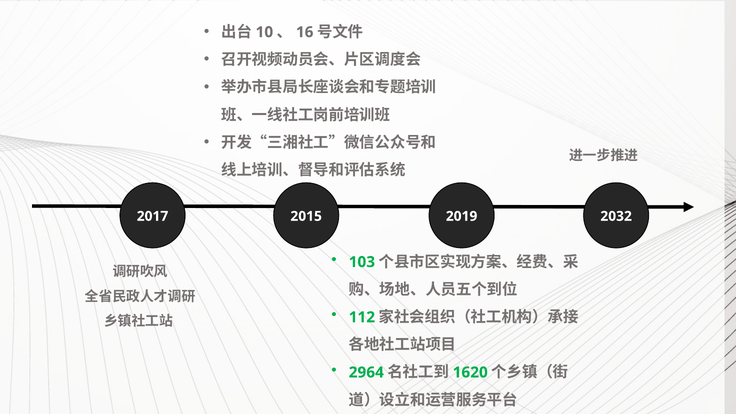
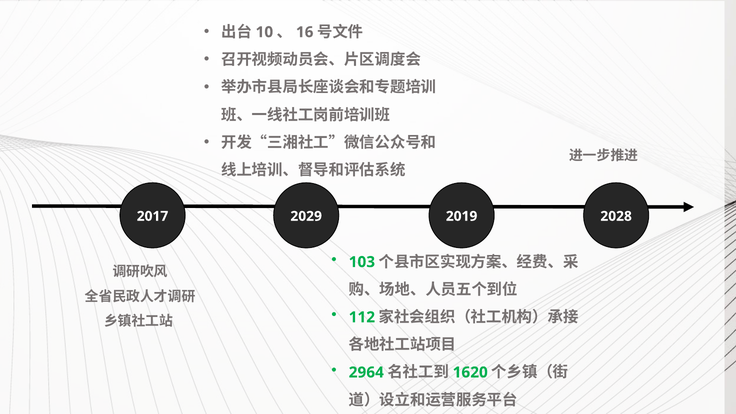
2015: 2015 -> 2029
2032: 2032 -> 2028
